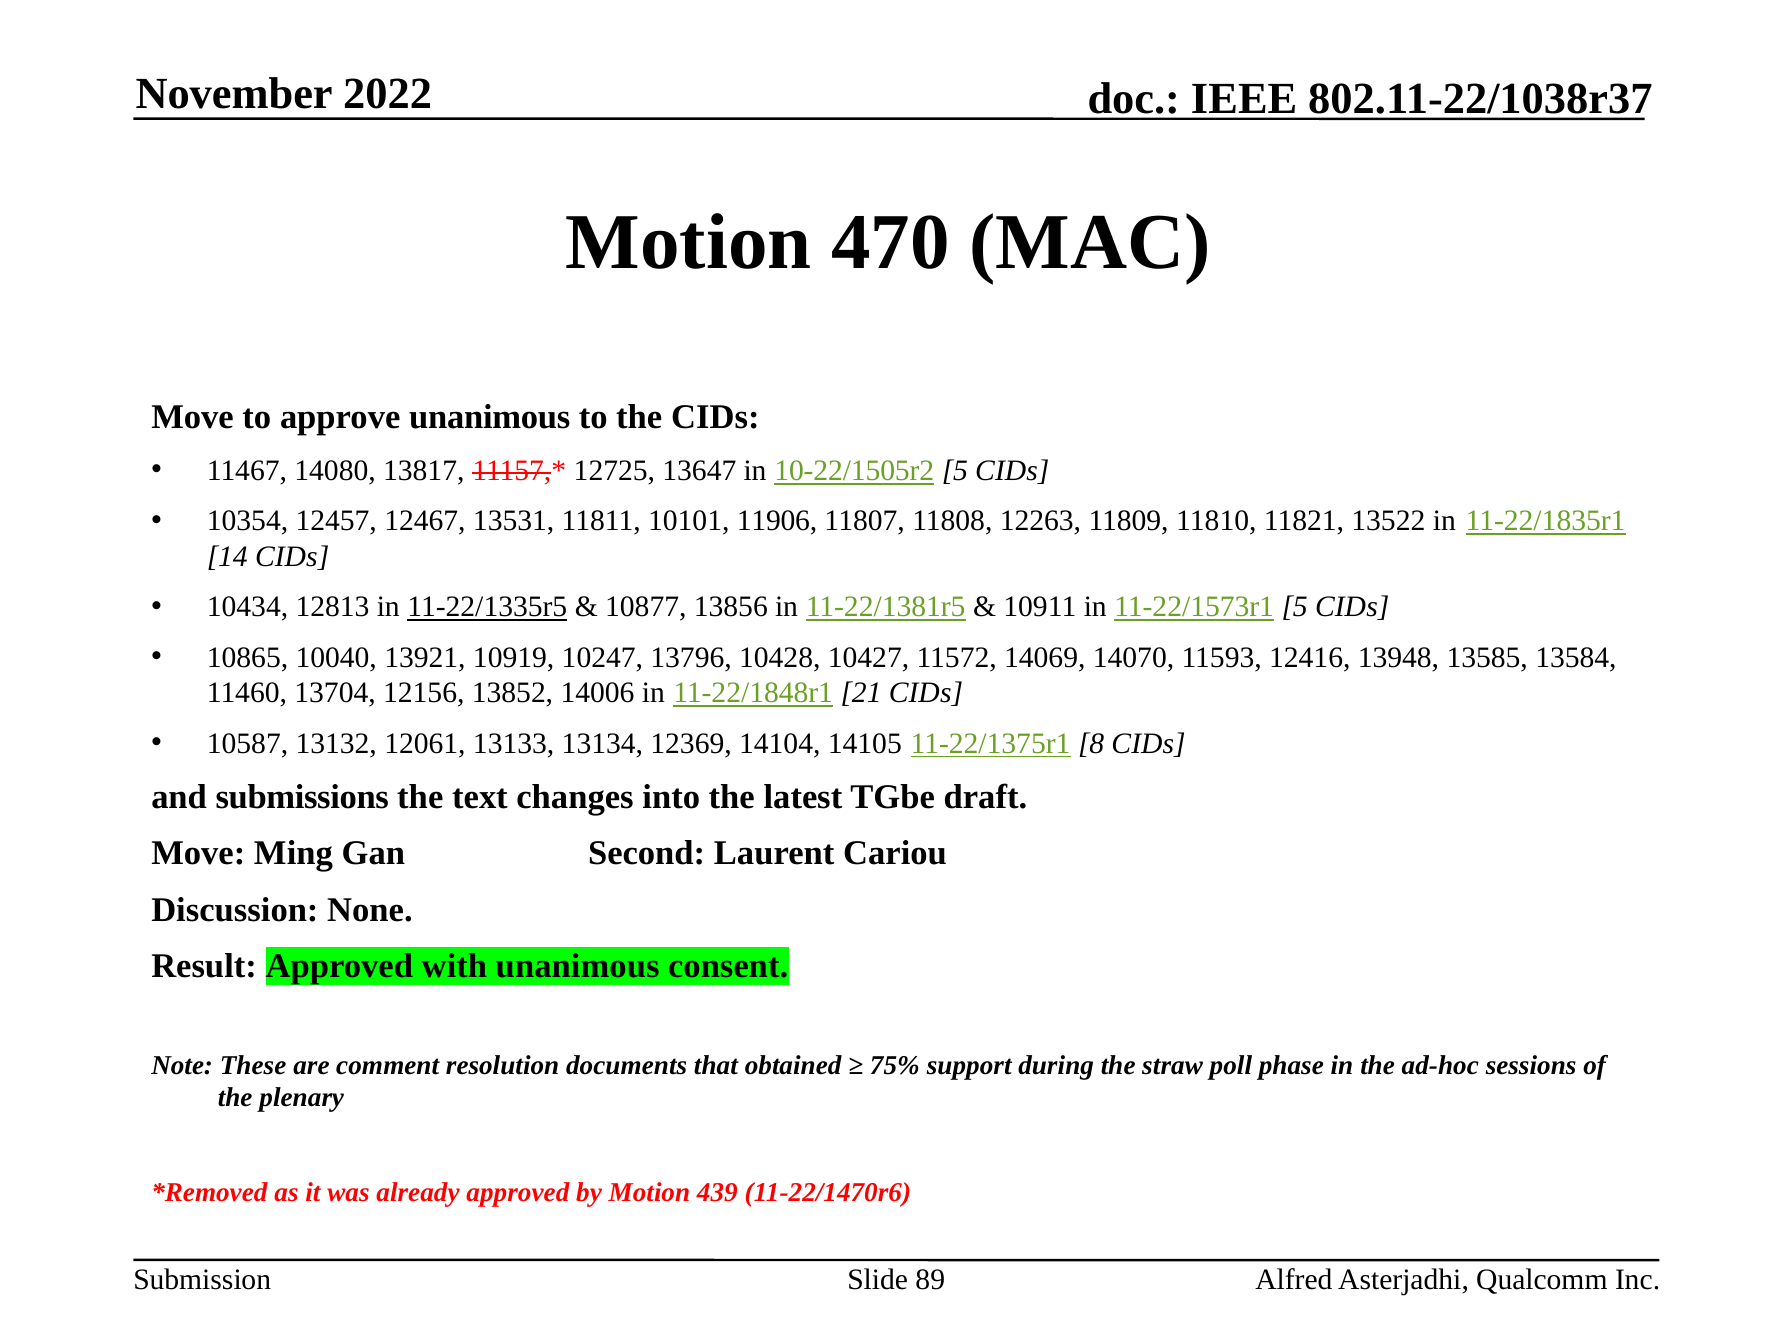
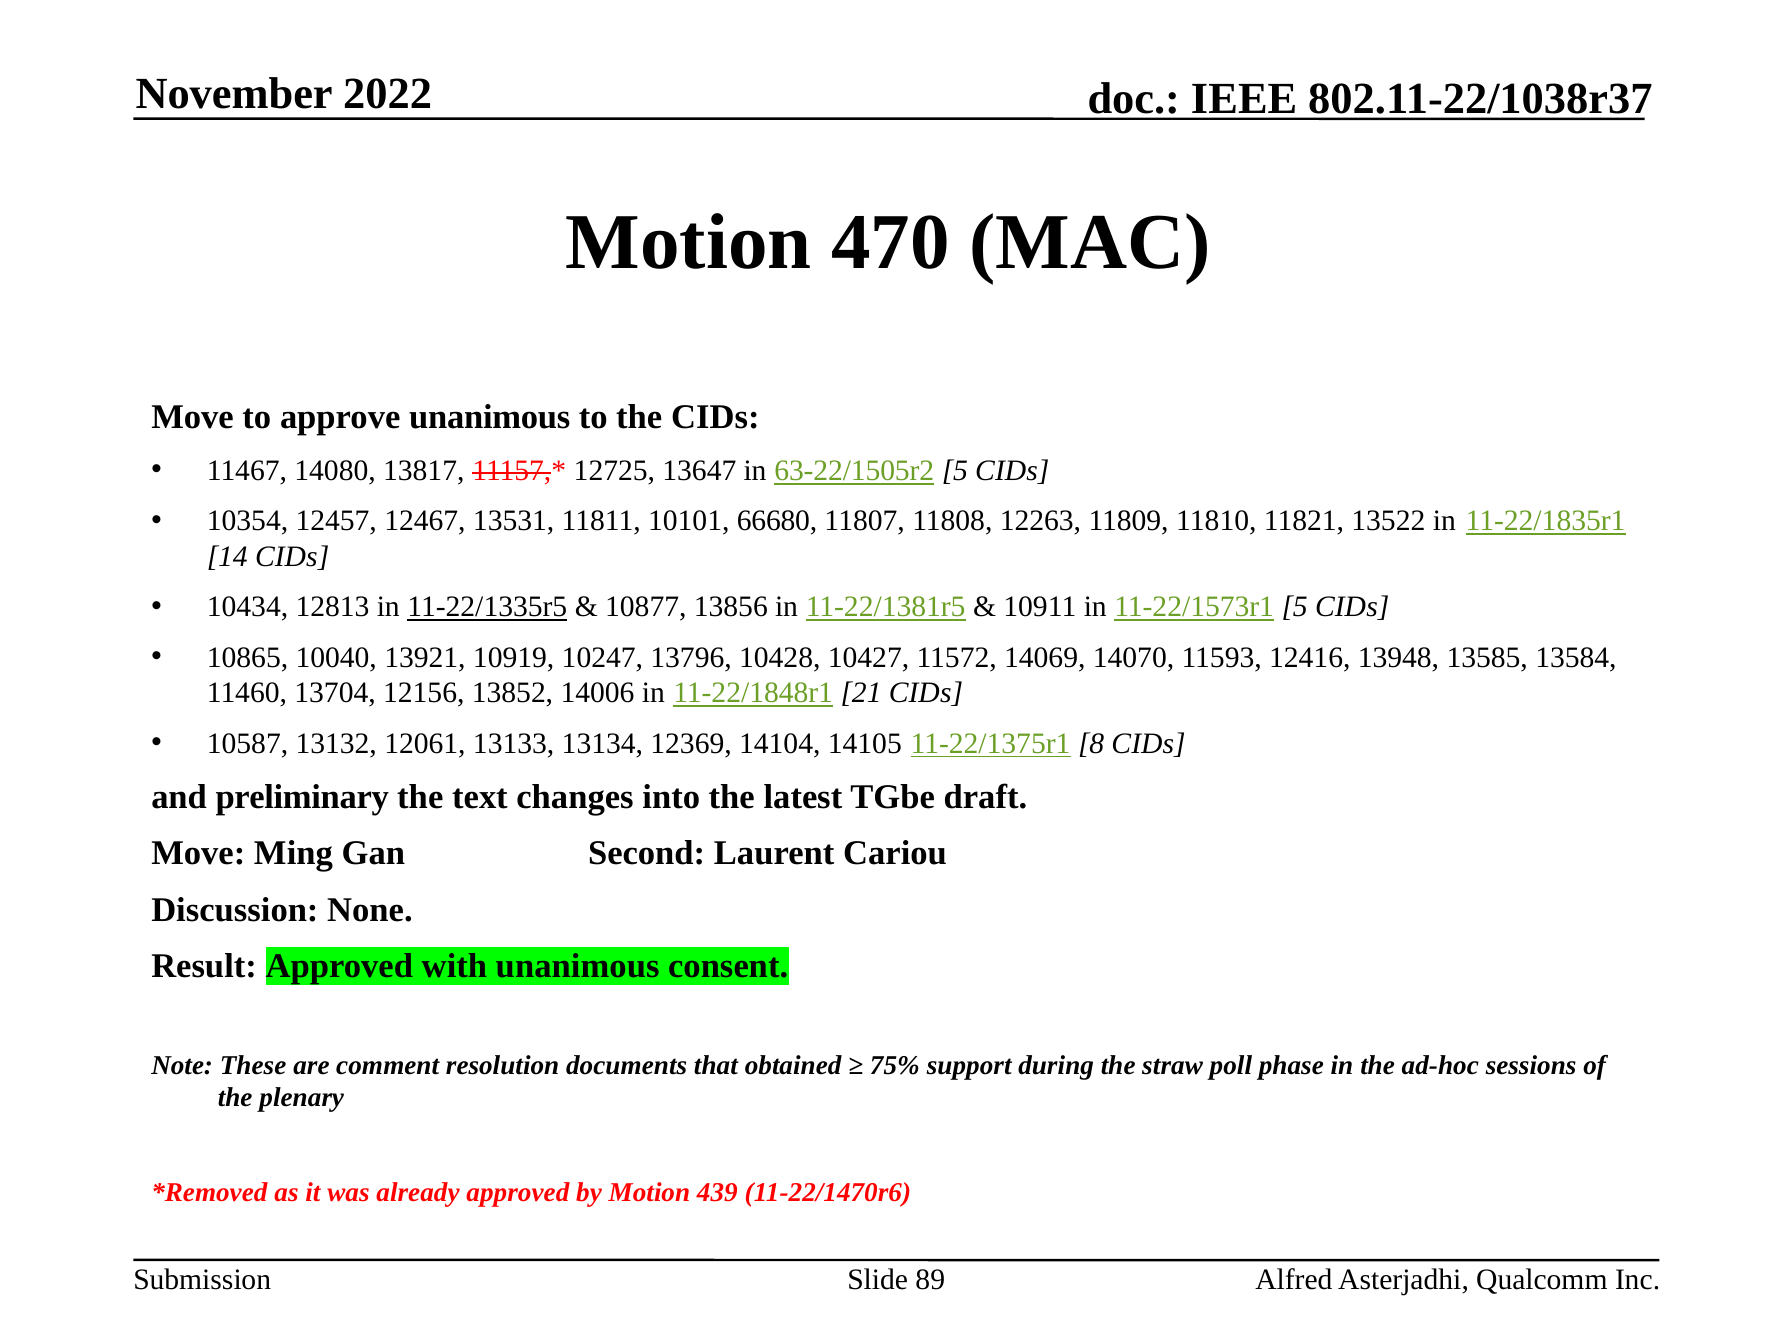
10-22/1505r2: 10-22/1505r2 -> 63-22/1505r2
11906: 11906 -> 66680
submissions: submissions -> preliminary
